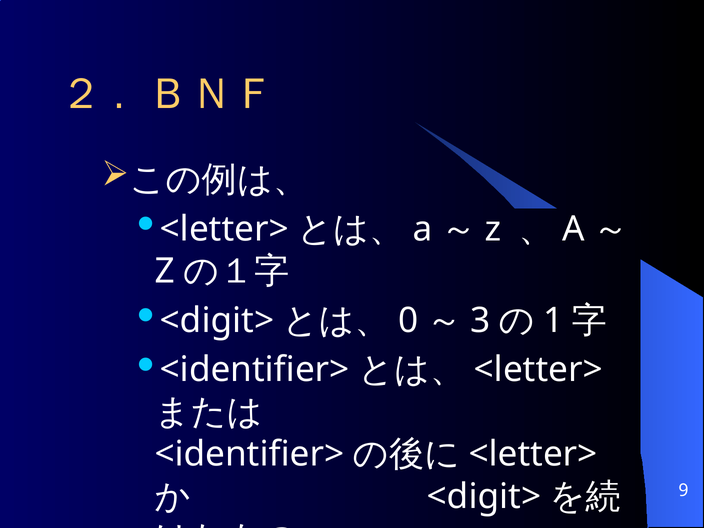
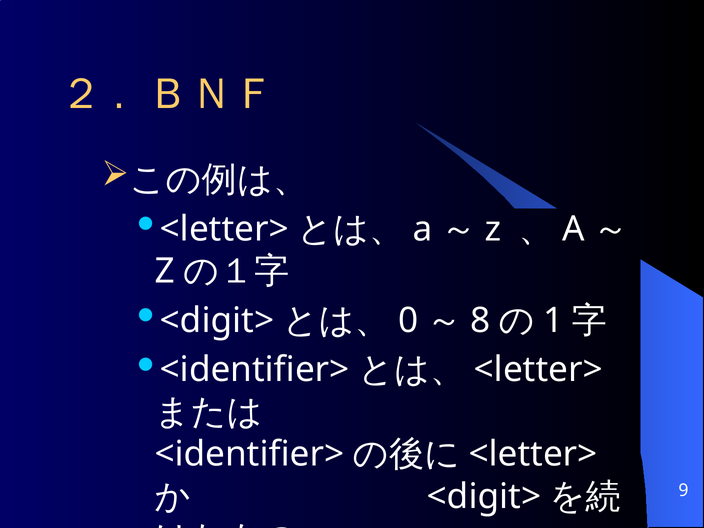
3: 3 -> 8
